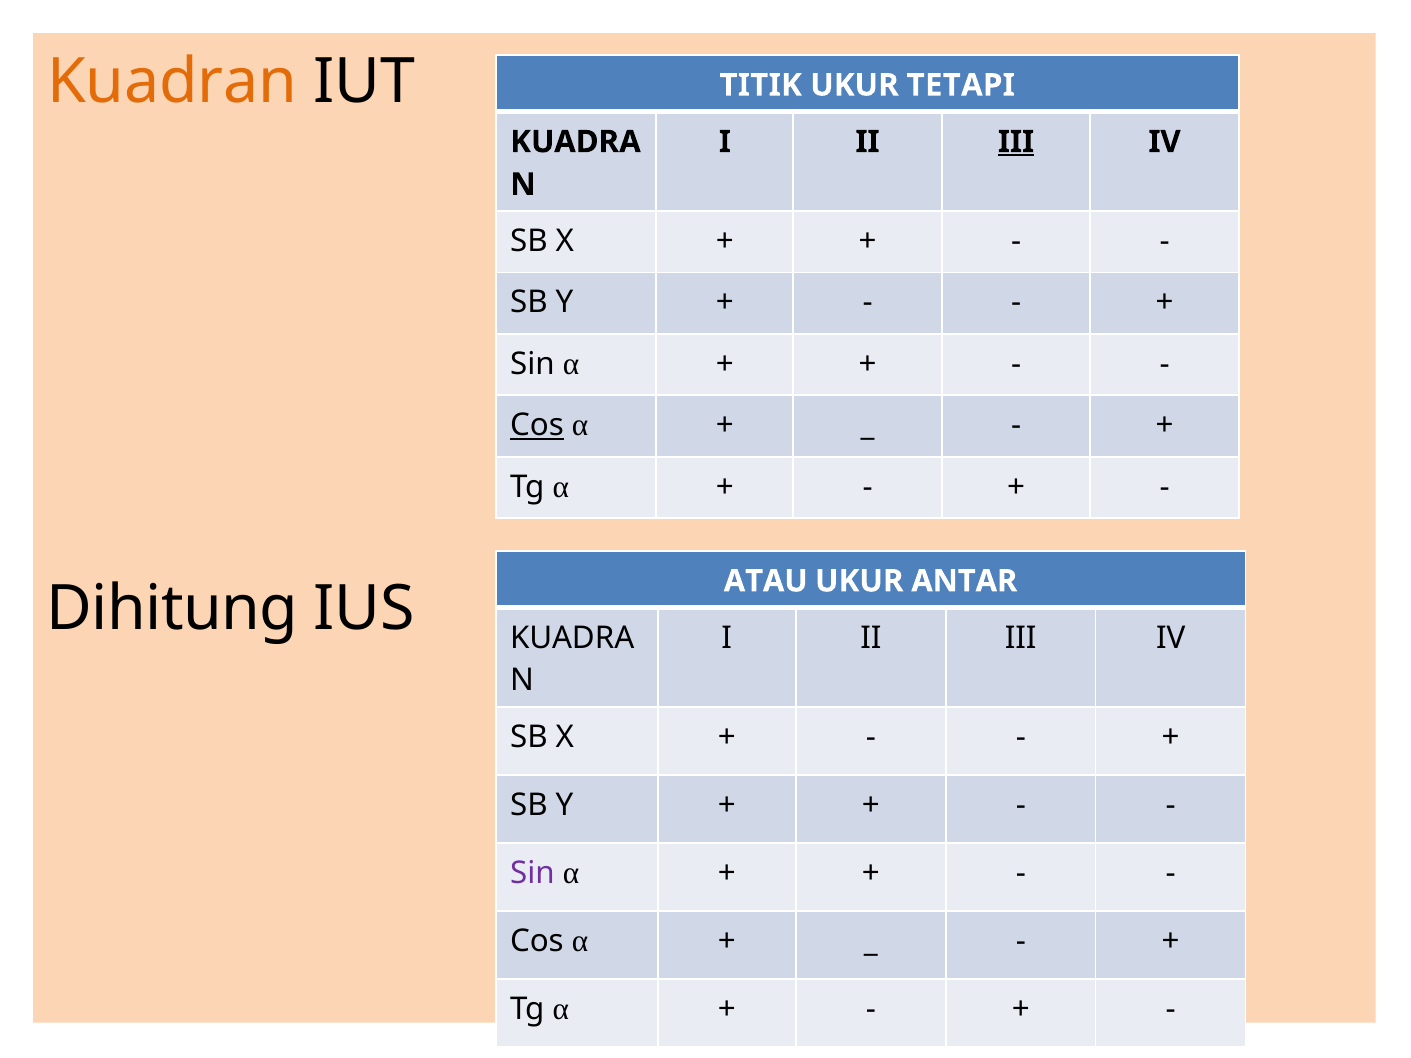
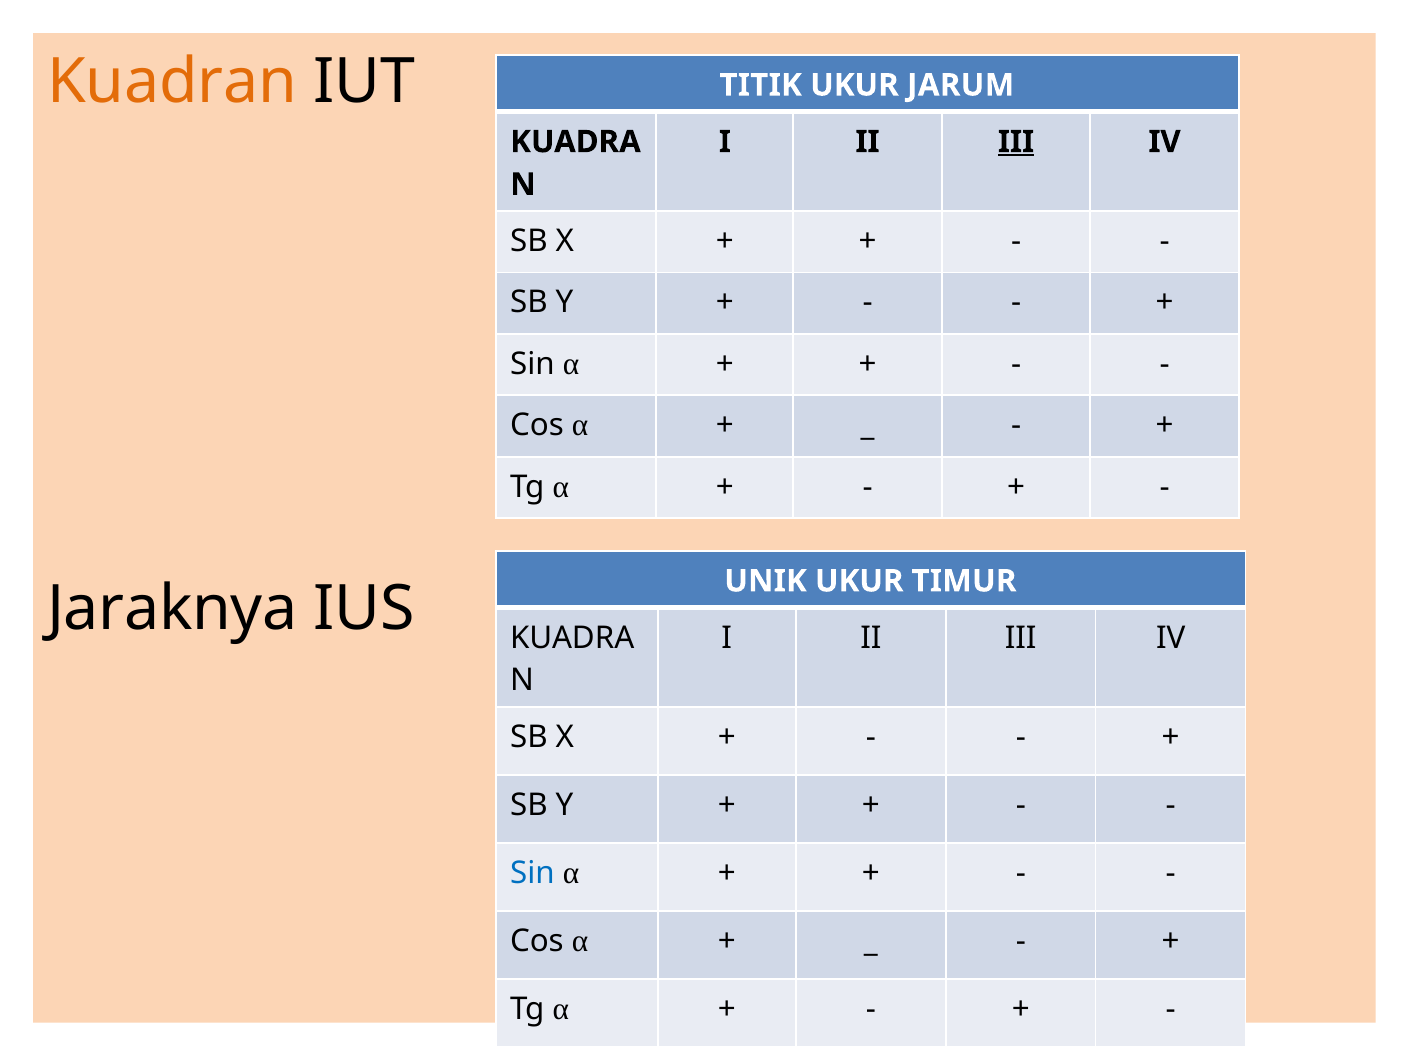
TETAPI: TETAPI -> JARUM
Cos at (537, 426) underline: present -> none
ATAU: ATAU -> UNIK
ANTAR: ANTAR -> TIMUR
Dihitung: Dihitung -> Jaraknya
Sin at (532, 873) colour: purple -> blue
